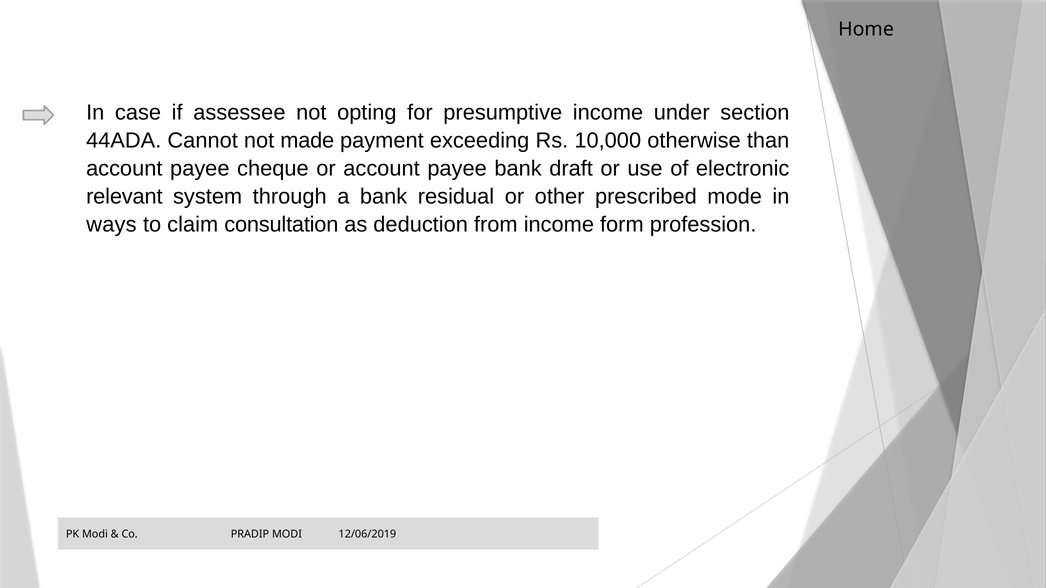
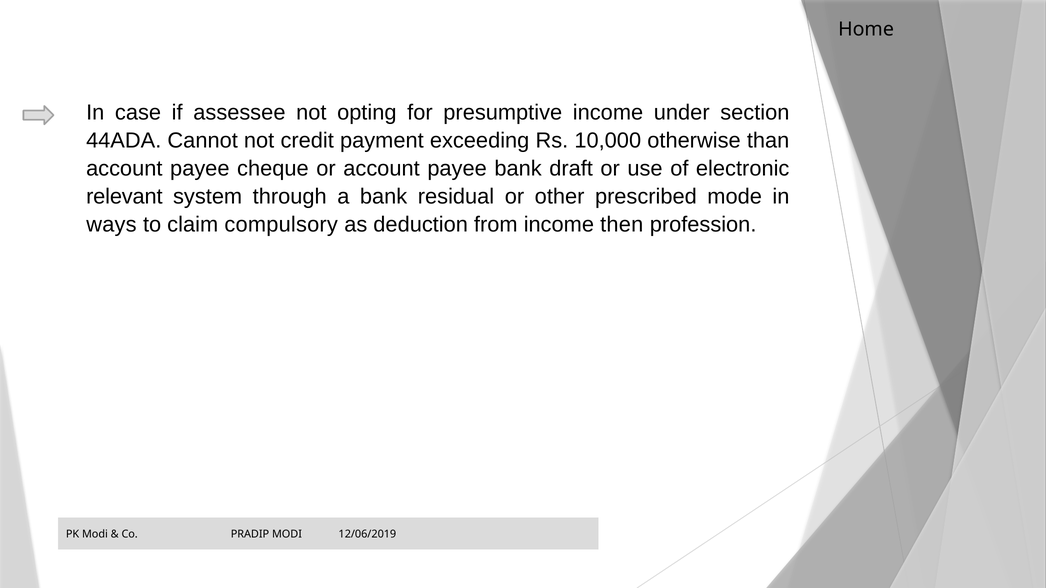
made: made -> credit
consultation: consultation -> compulsory
form: form -> then
